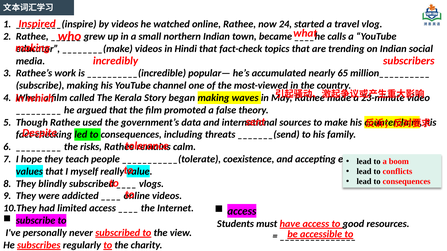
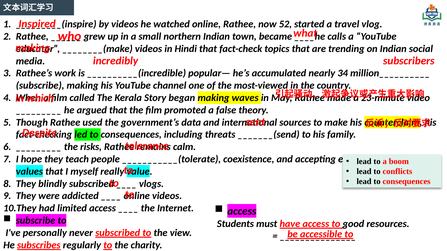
24: 24 -> 52
65: 65 -> 34
